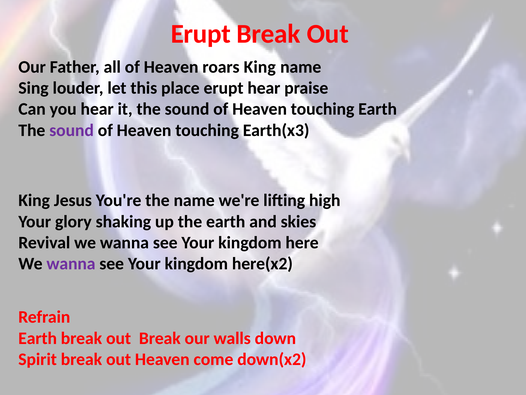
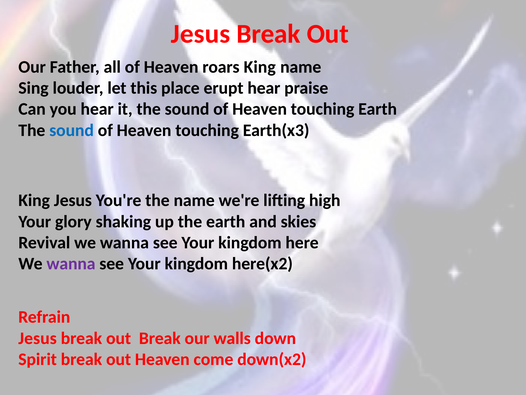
Erupt at (201, 34): Erupt -> Jesus
sound at (72, 130) colour: purple -> blue
Earth at (38, 338): Earth -> Jesus
